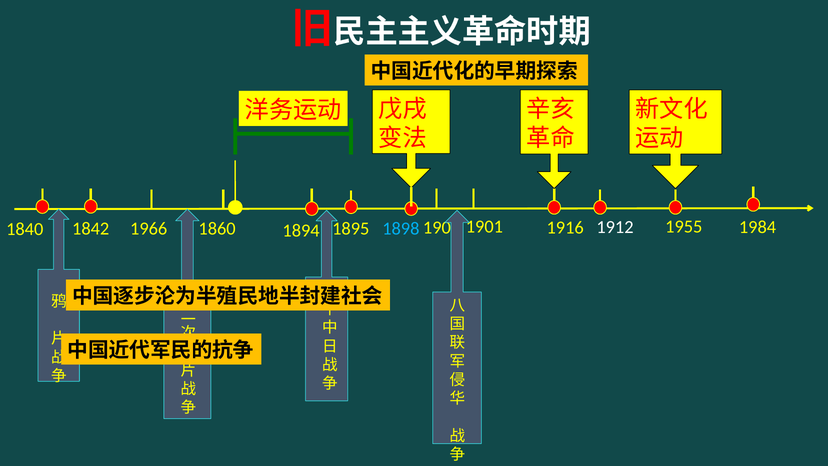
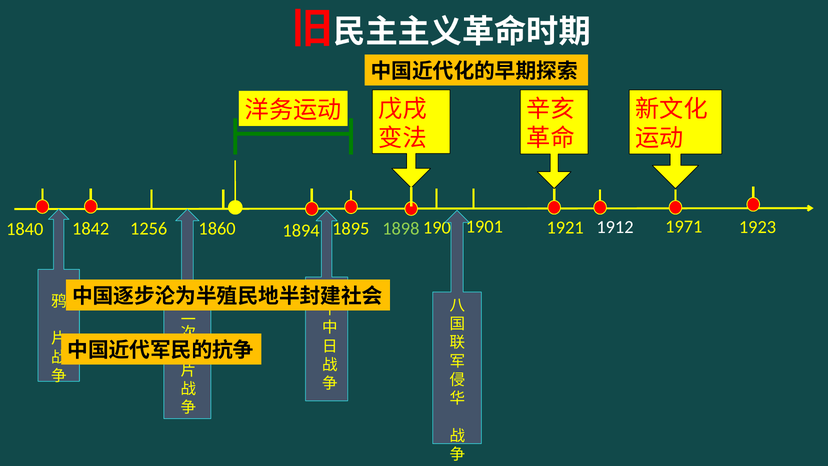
1984: 1984 -> 1923
1916: 1916 -> 1921
1898 colour: light blue -> light green
1966: 1966 -> 1256
1955: 1955 -> 1971
